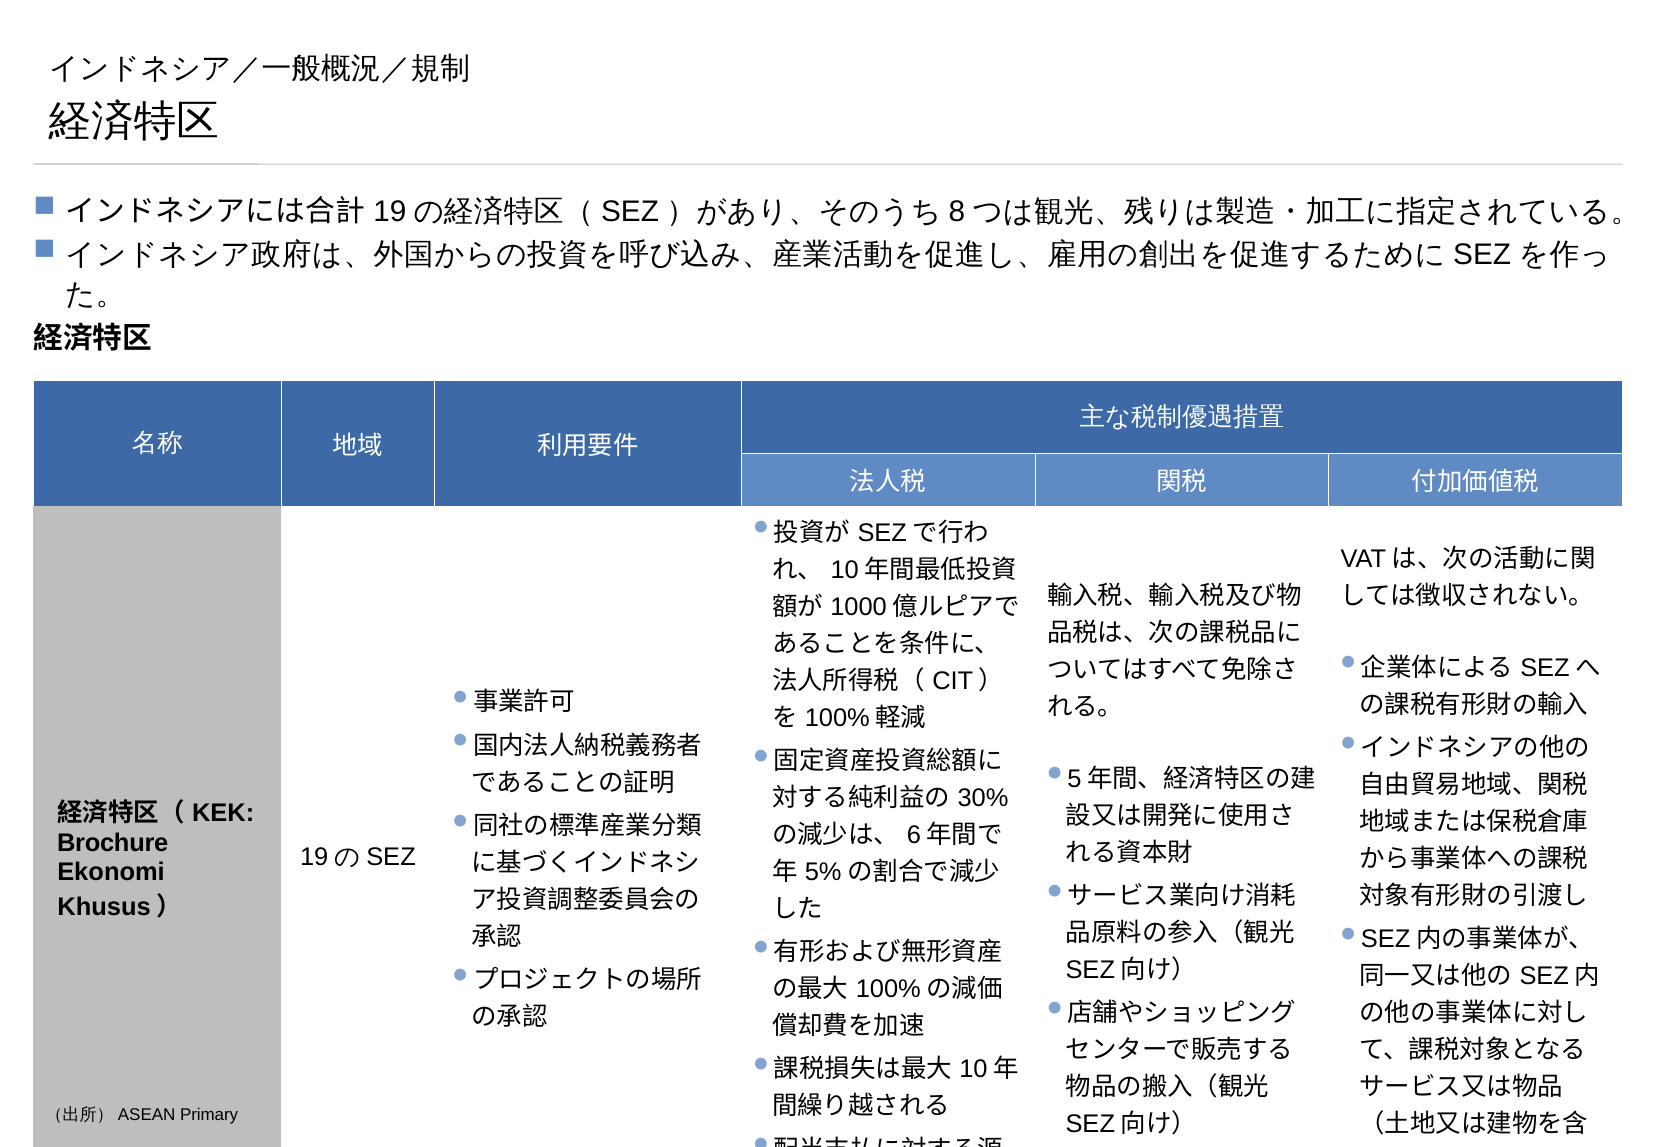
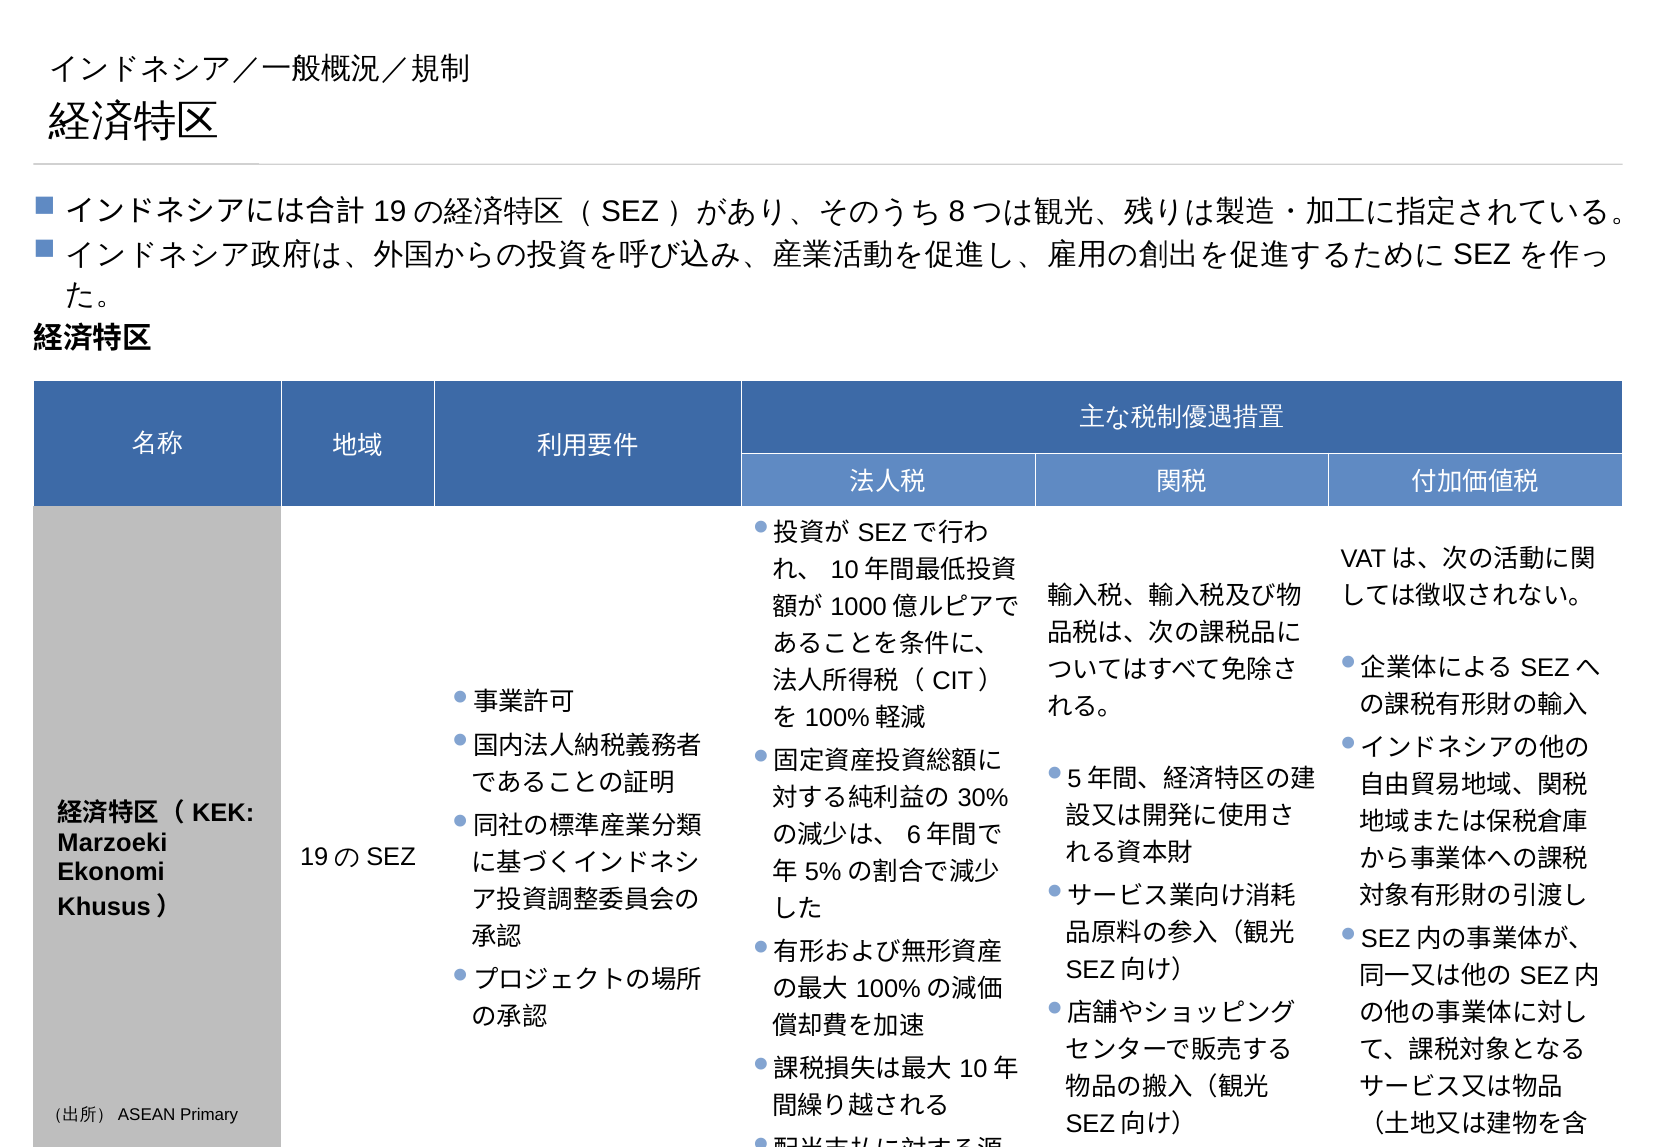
Brochure: Brochure -> Marzoeki
